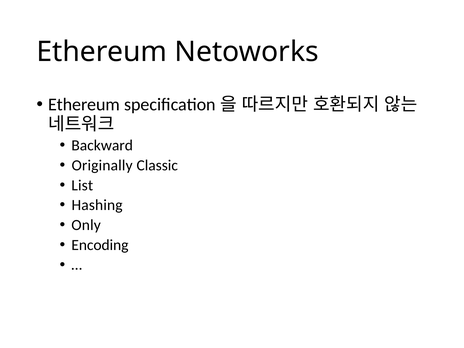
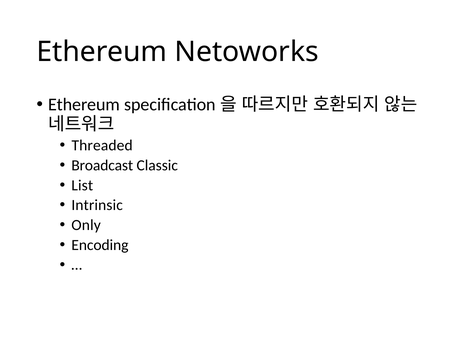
Backward: Backward -> Threaded
Originally: Originally -> Broadcast
Hashing: Hashing -> Intrinsic
